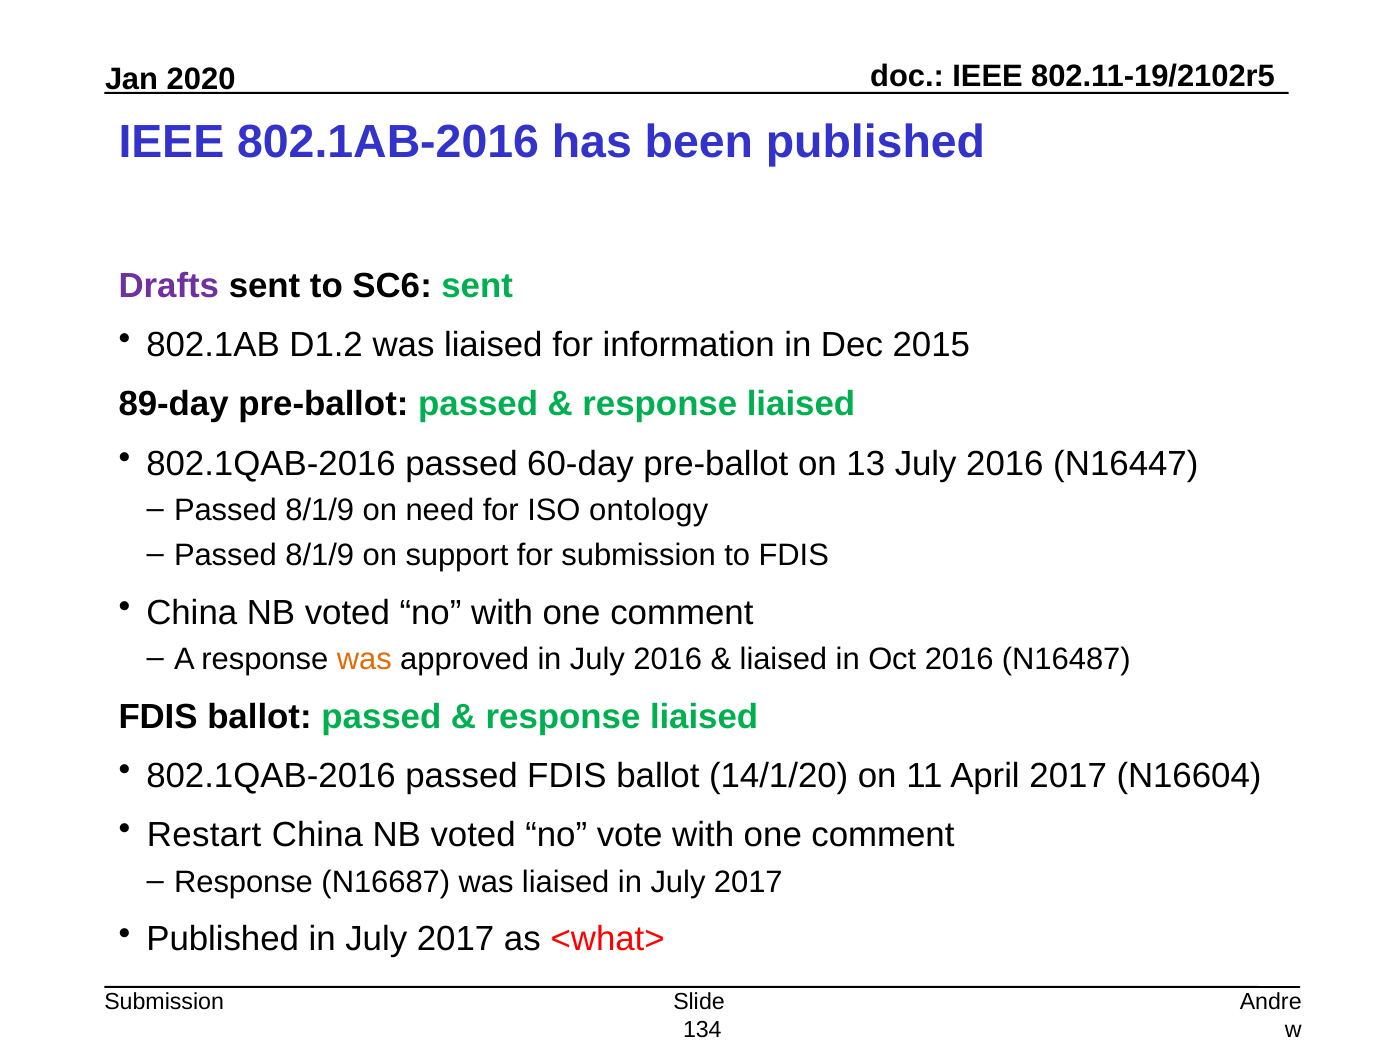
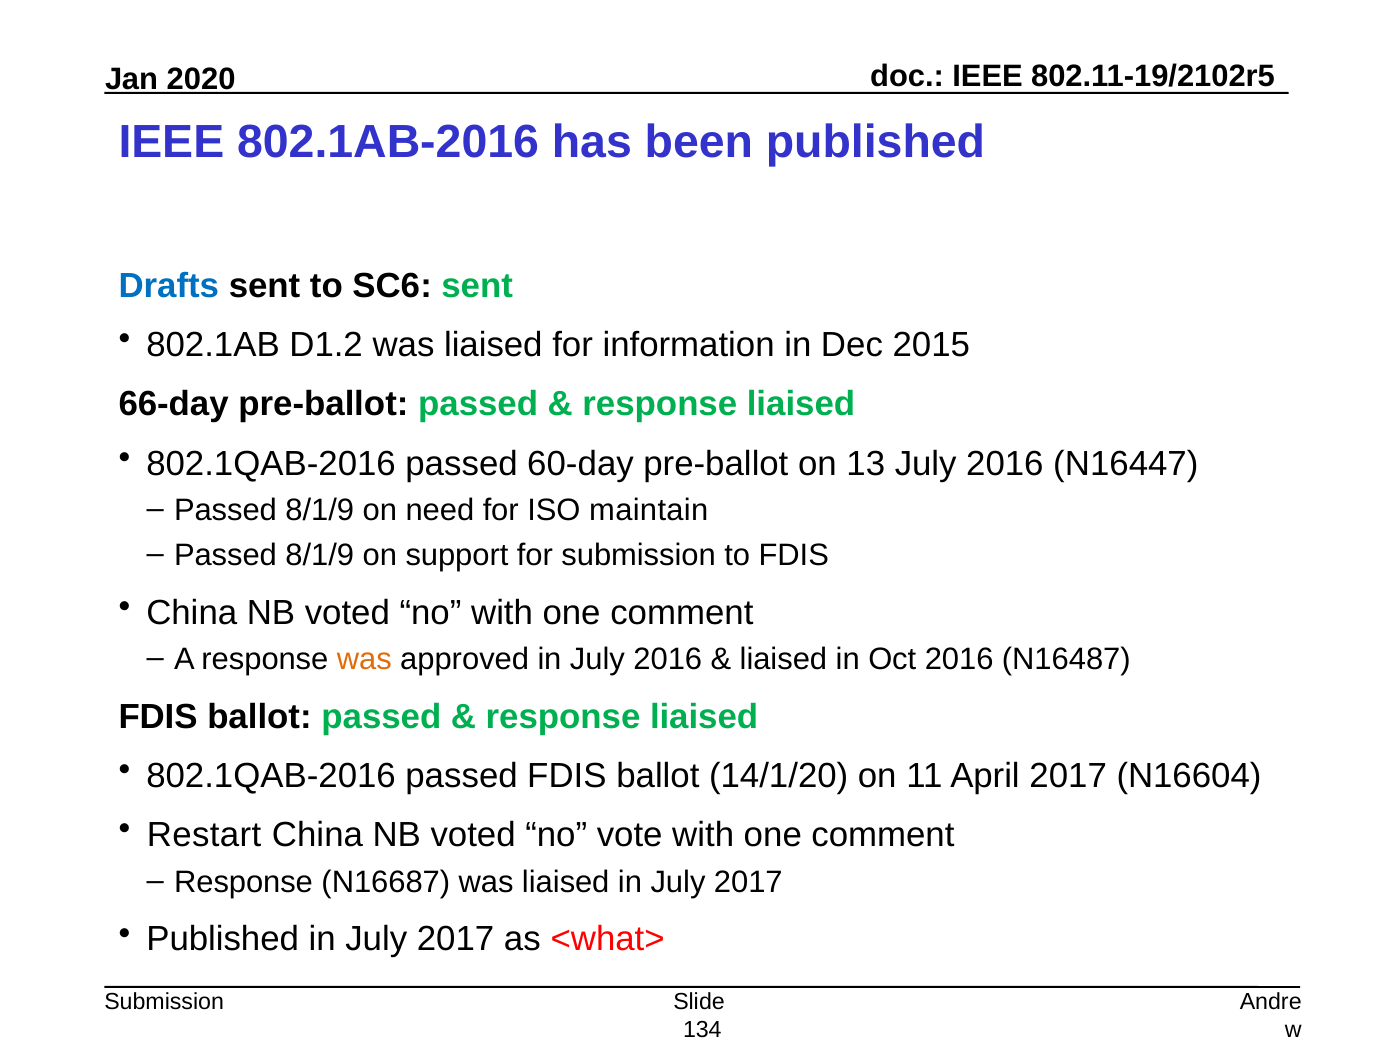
Drafts colour: purple -> blue
89-day: 89-day -> 66-day
ontology: ontology -> maintain
